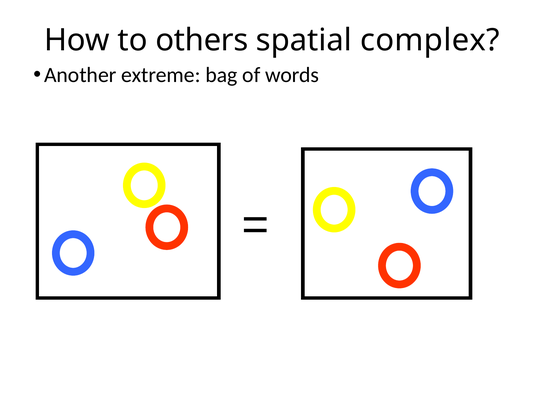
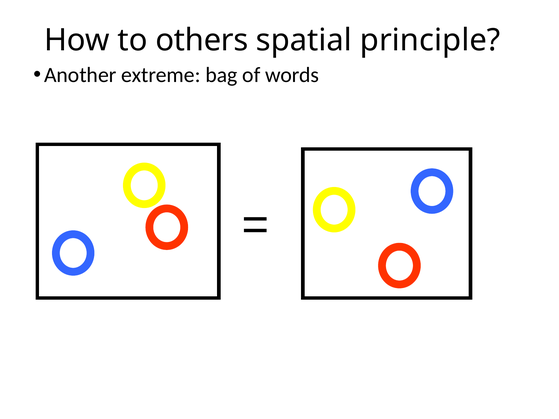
complex: complex -> principle
